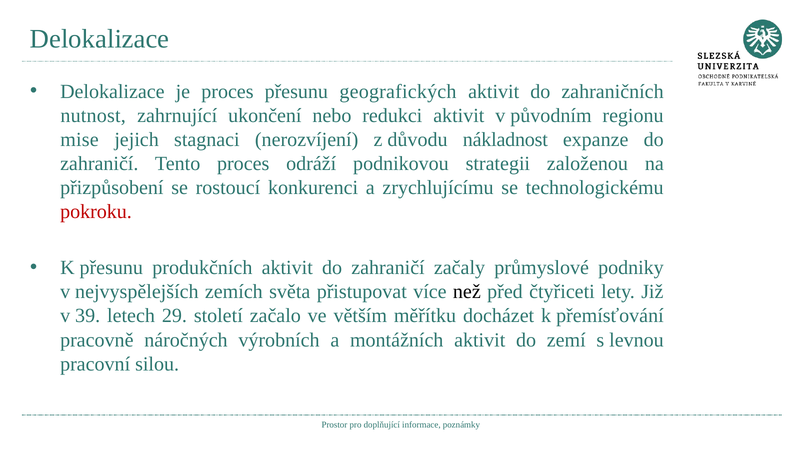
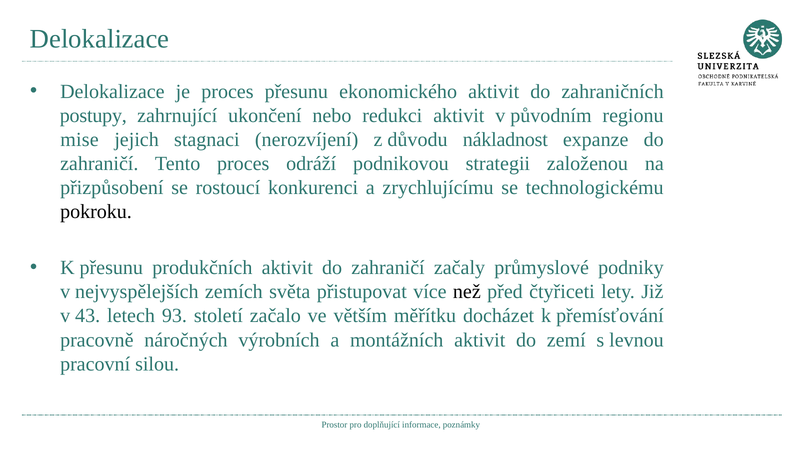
geografických: geografických -> ekonomického
nutnost: nutnost -> postupy
pokroku colour: red -> black
39: 39 -> 43
29: 29 -> 93
